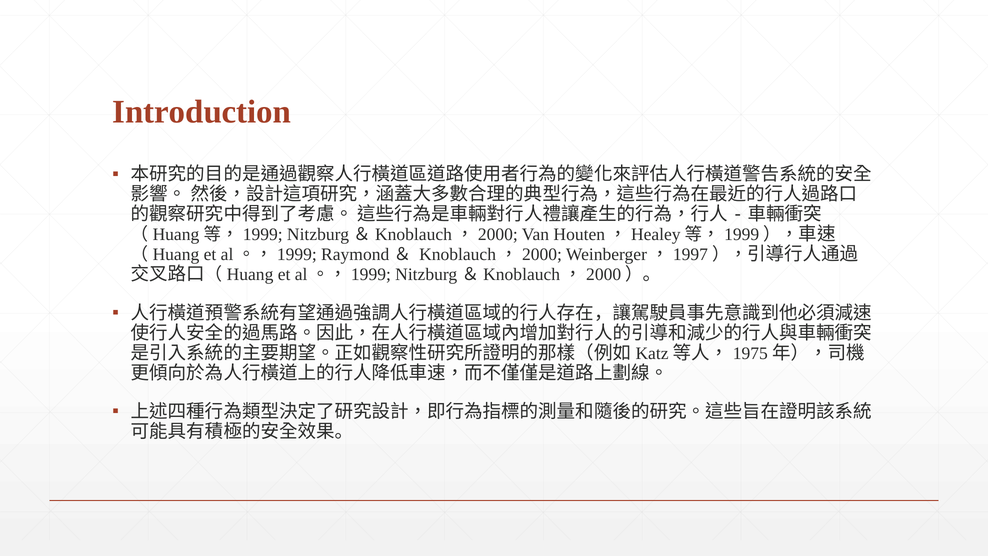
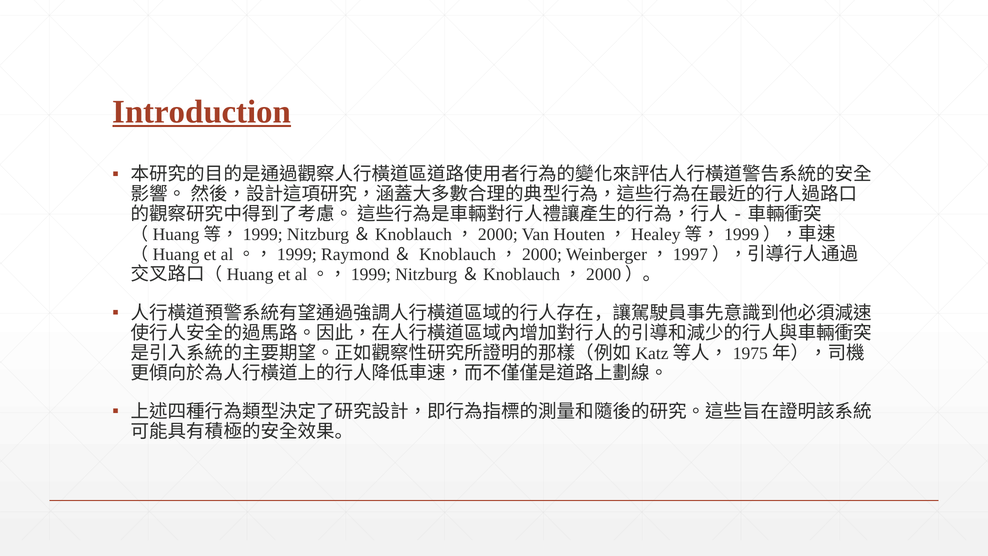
Introduction underline: none -> present
